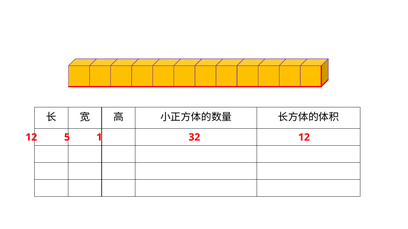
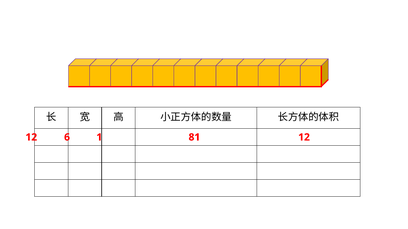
5: 5 -> 6
32: 32 -> 81
